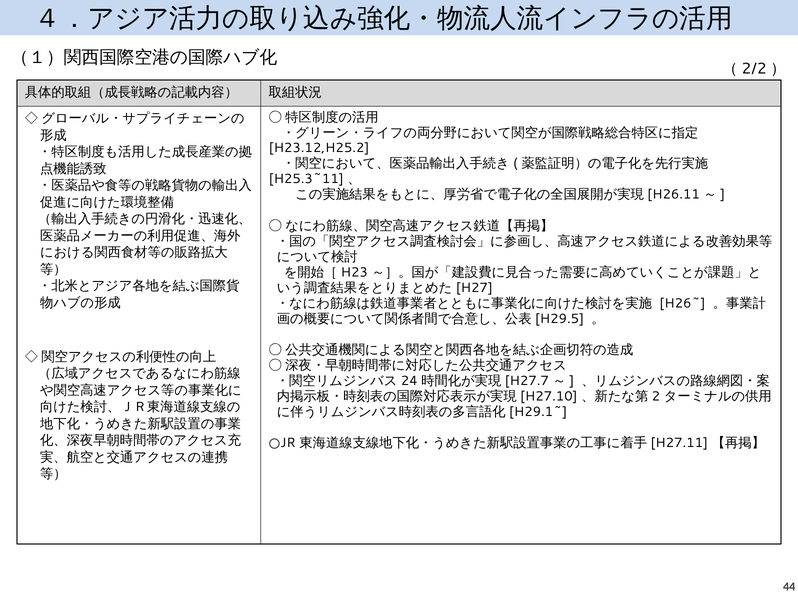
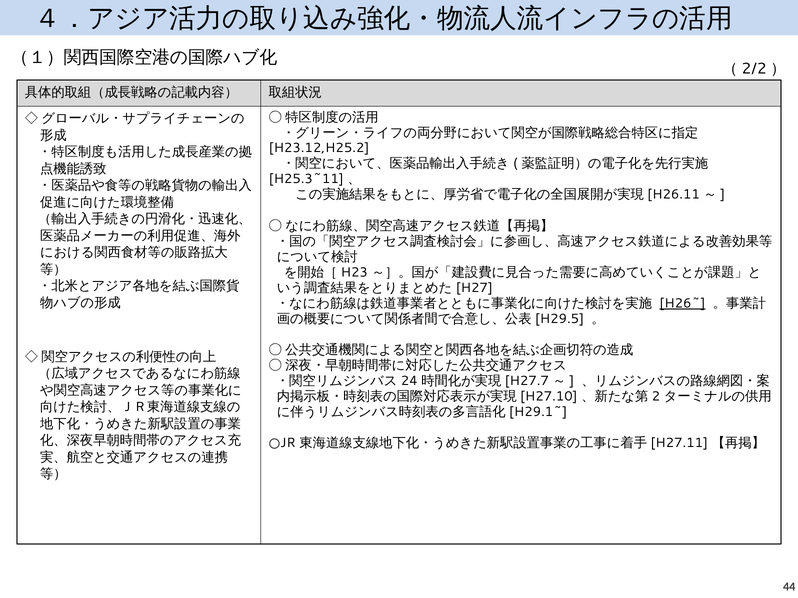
H26~ underline: none -> present
